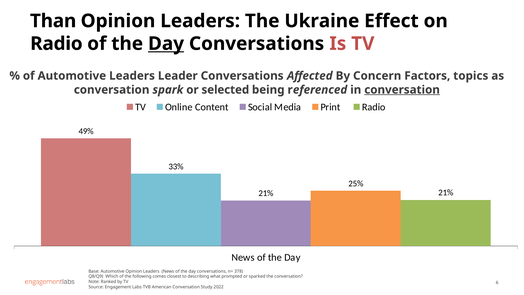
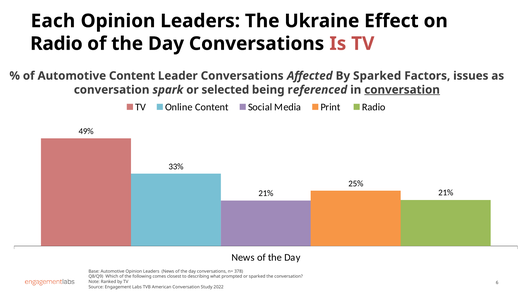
Than: Than -> Each
Day at (166, 44) underline: present -> none
Automotive Leaders: Leaders -> Content
By Concern: Concern -> Sparked
topics: topics -> issues
